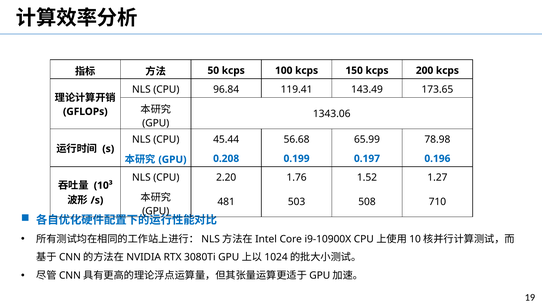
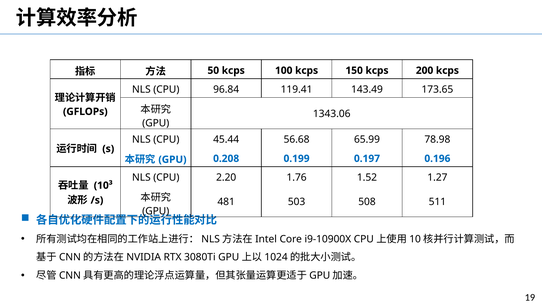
710: 710 -> 511
